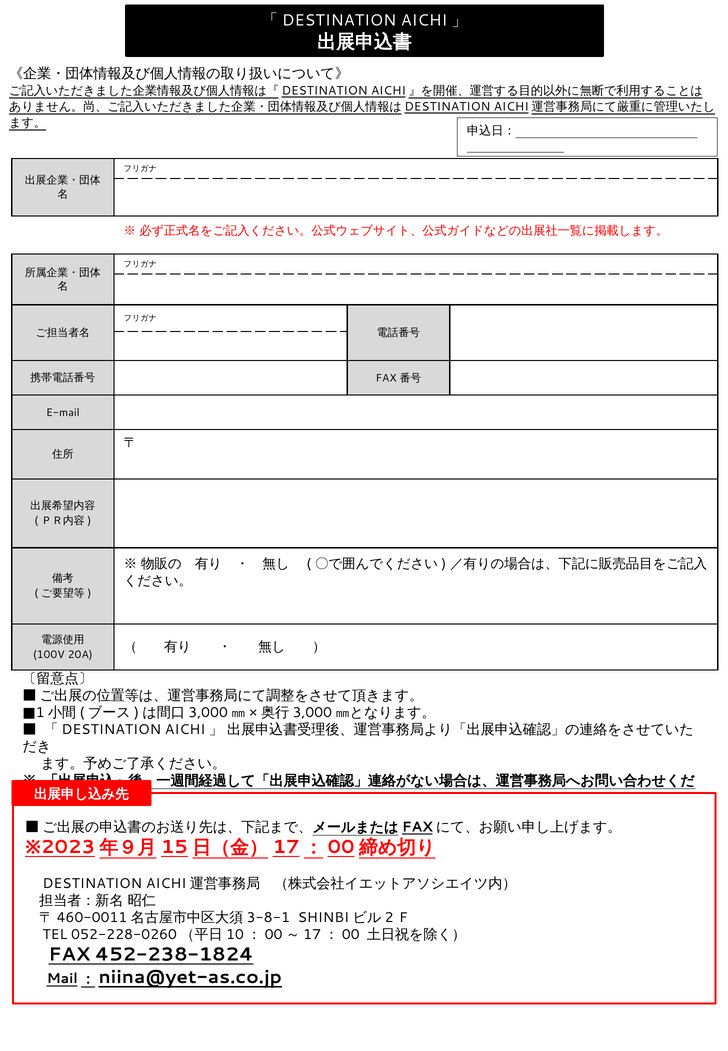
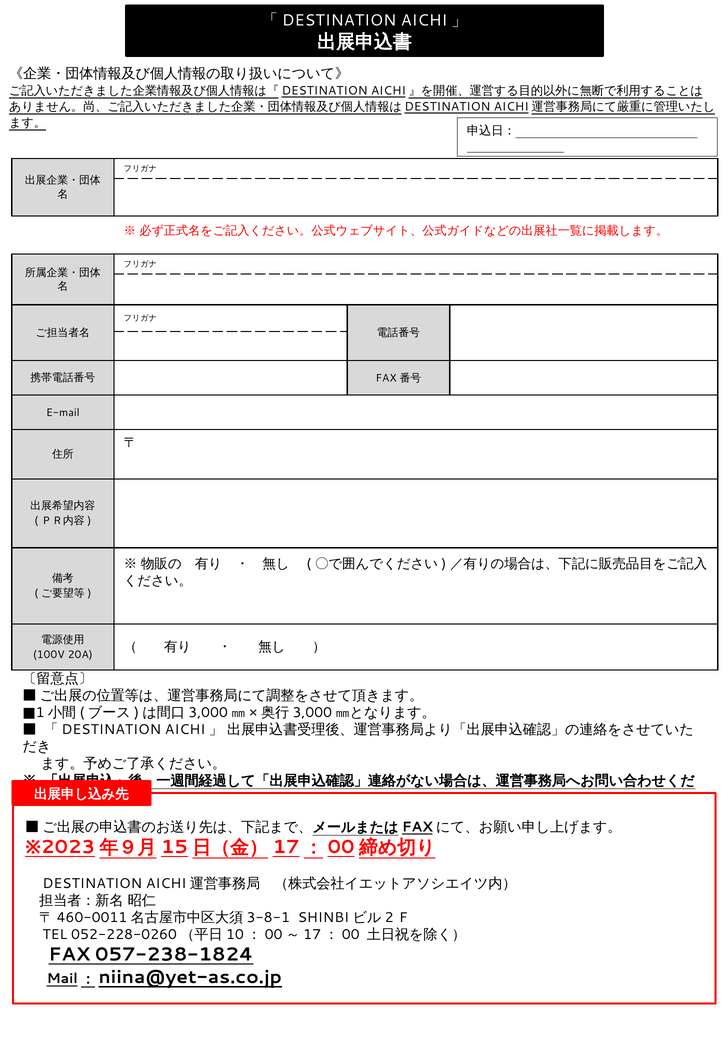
452-238-1824: 452-238-1824 -> 057-238-1824
